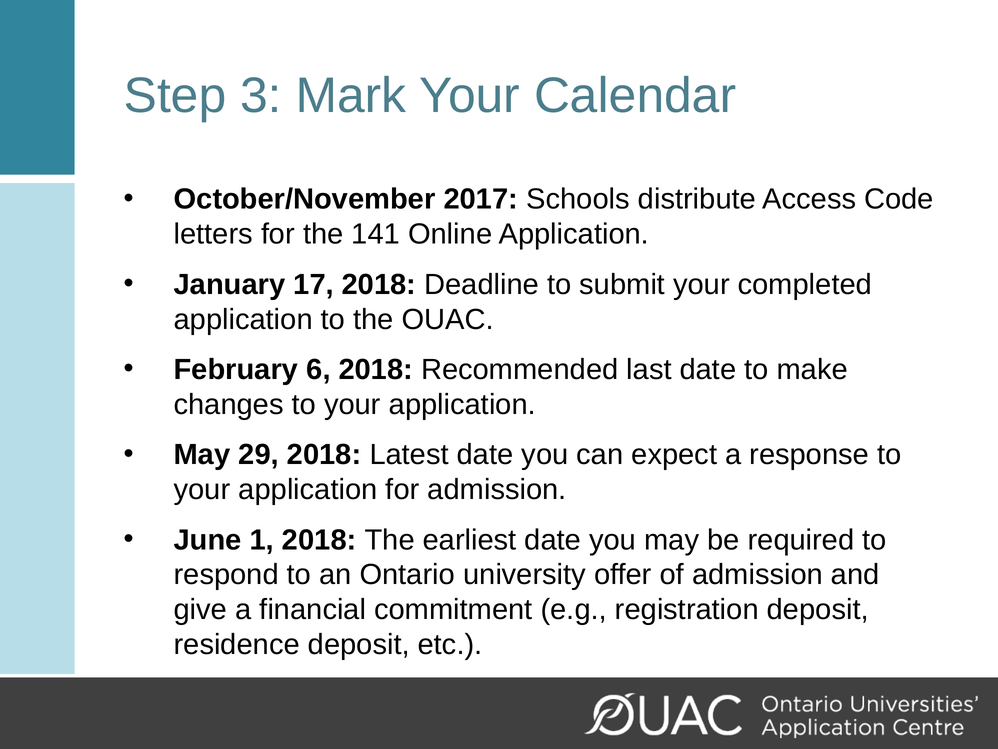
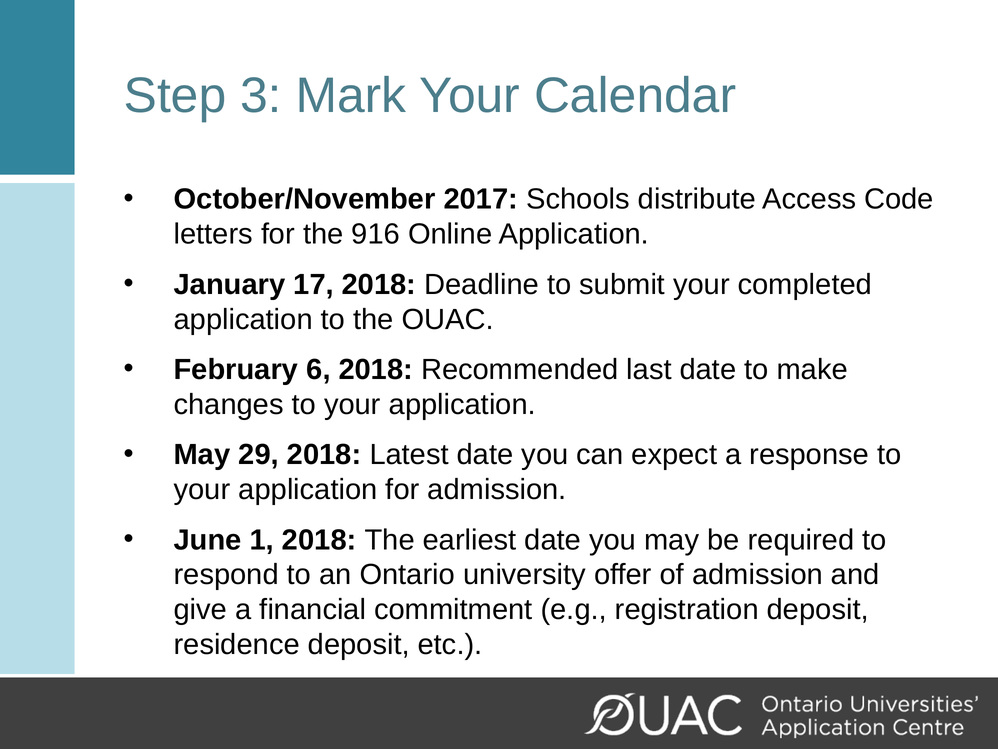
141: 141 -> 916
